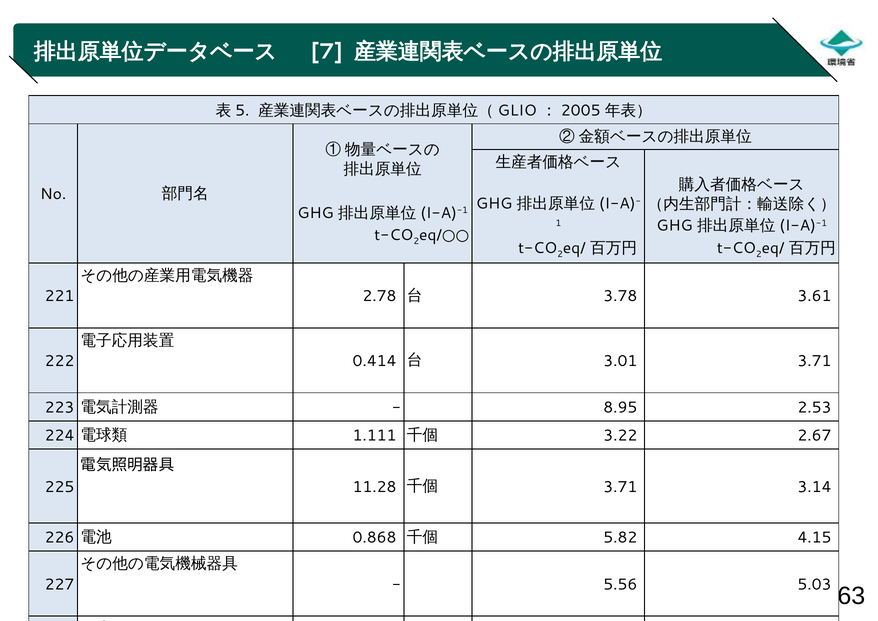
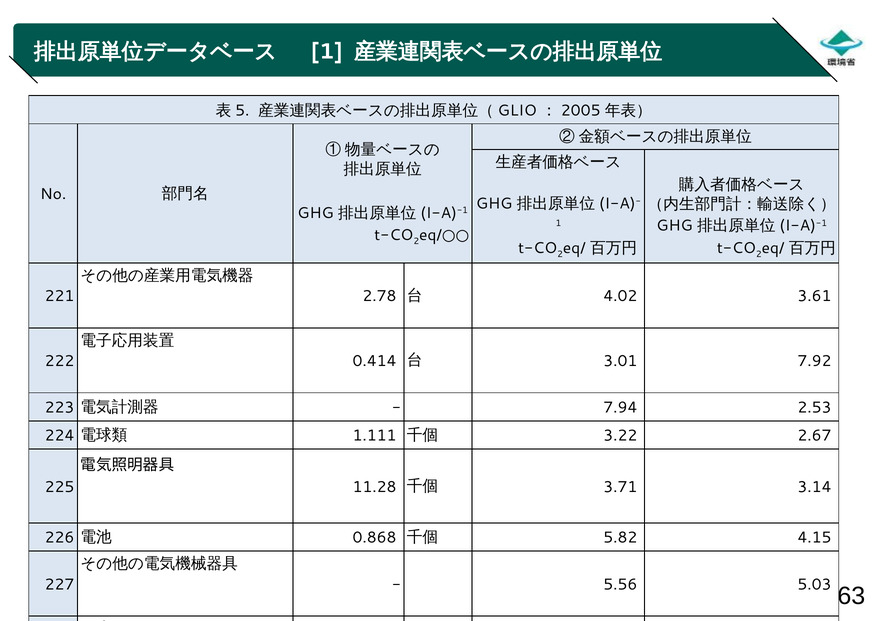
7 at (327, 51): 7 -> 1
3.78: 3.78 -> 4.02
3.01 3.71: 3.71 -> 7.92
8.95: 8.95 -> 7.94
